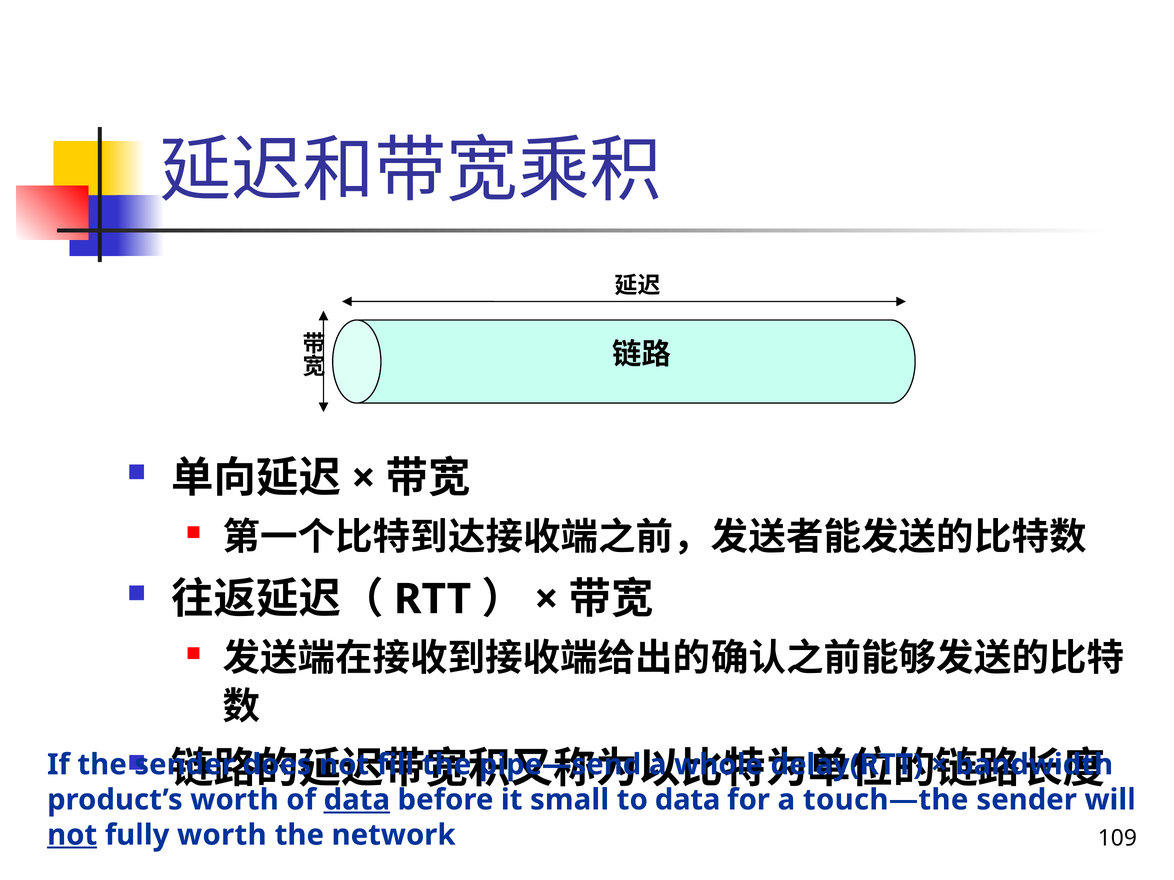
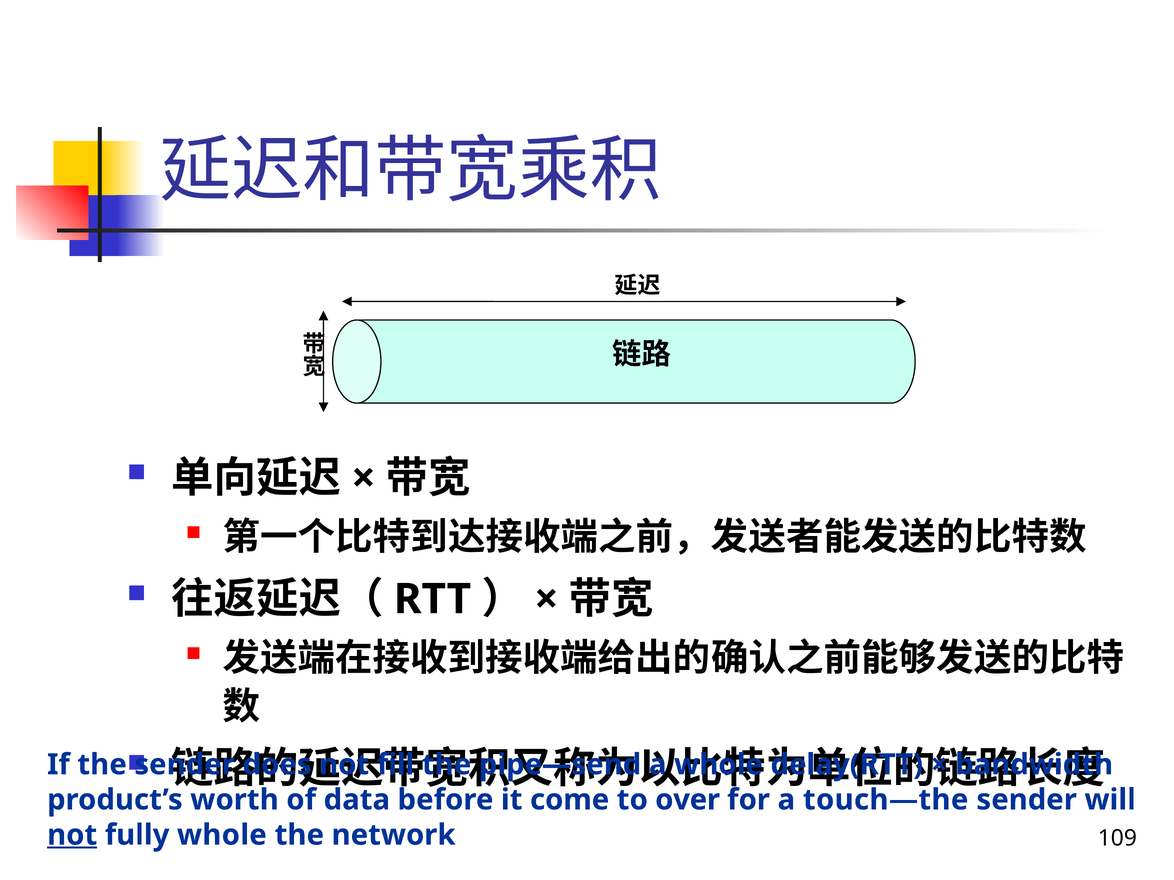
data at (357, 800) underline: present -> none
small: small -> come
to data: data -> over
fully worth: worth -> whole
